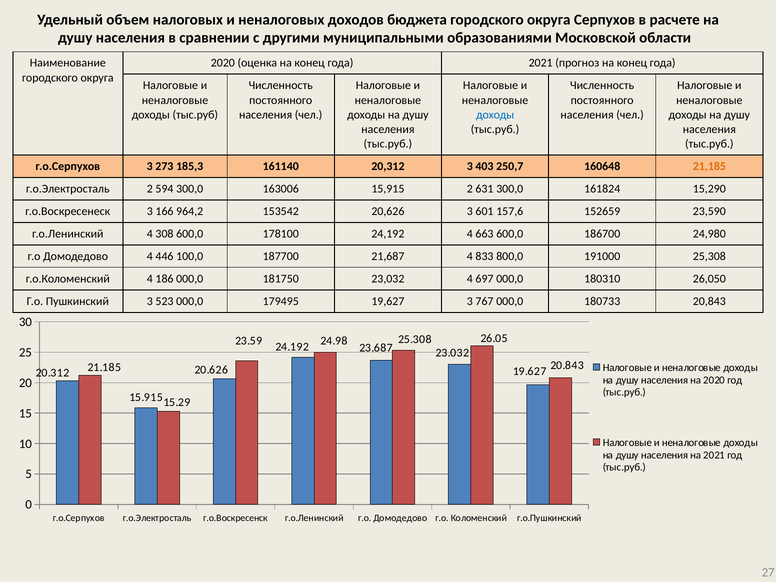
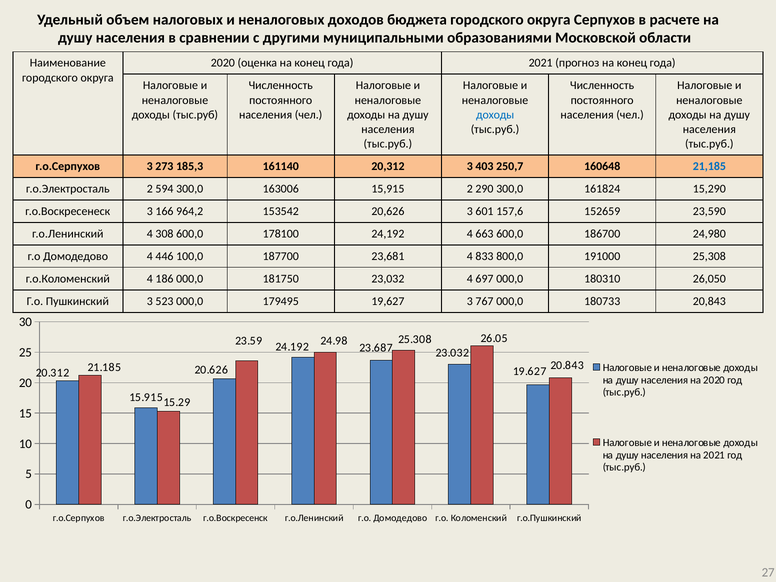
21,185 colour: orange -> blue
631: 631 -> 290
21,687: 21,687 -> 23,681
